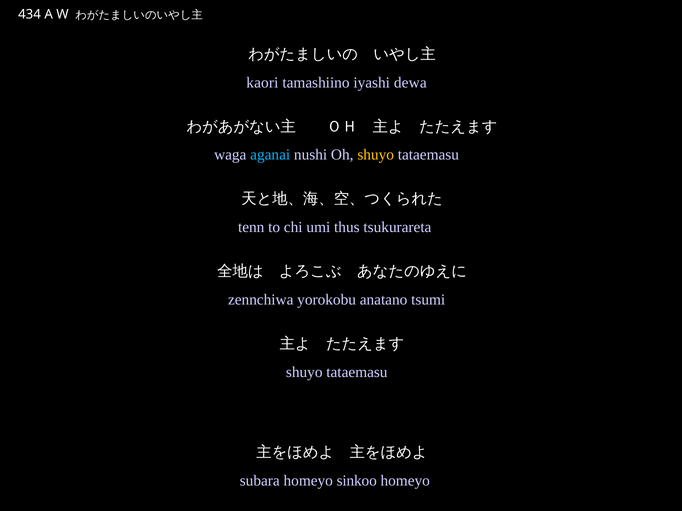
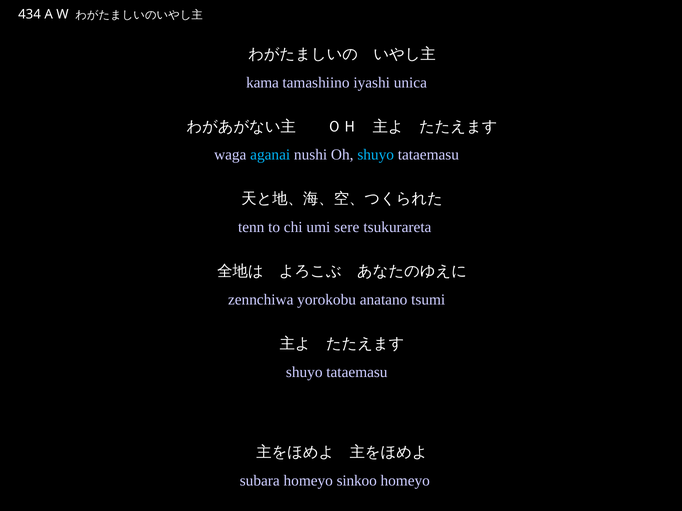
kaori: kaori -> kama
dewa: dewa -> unica
shuyo at (376, 155) colour: yellow -> light blue
thus: thus -> sere
